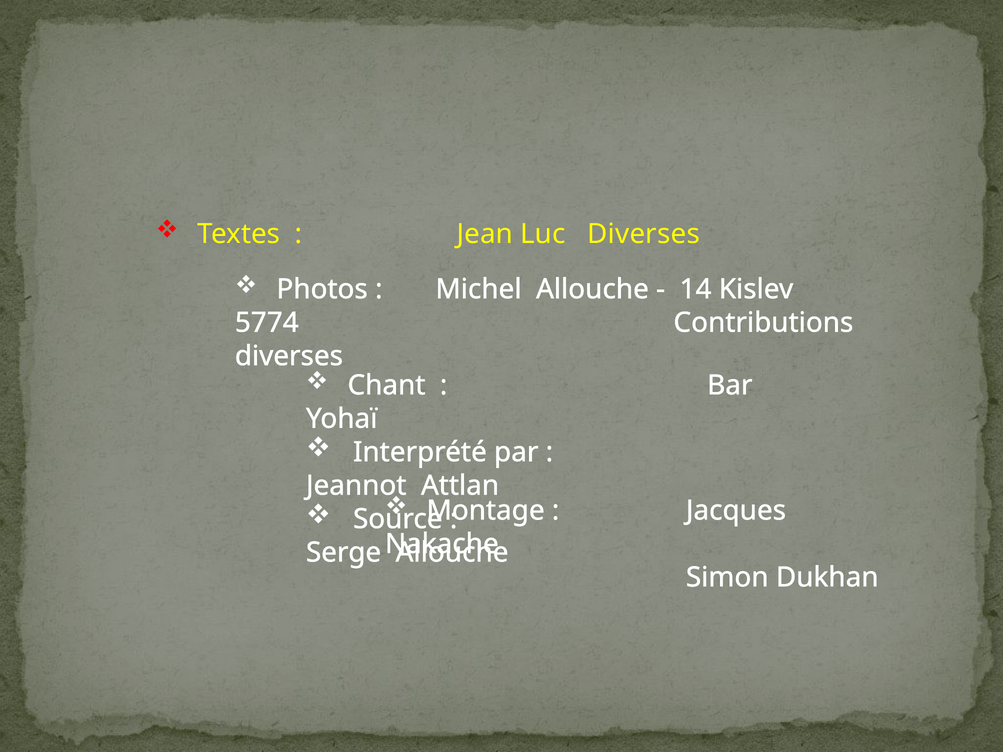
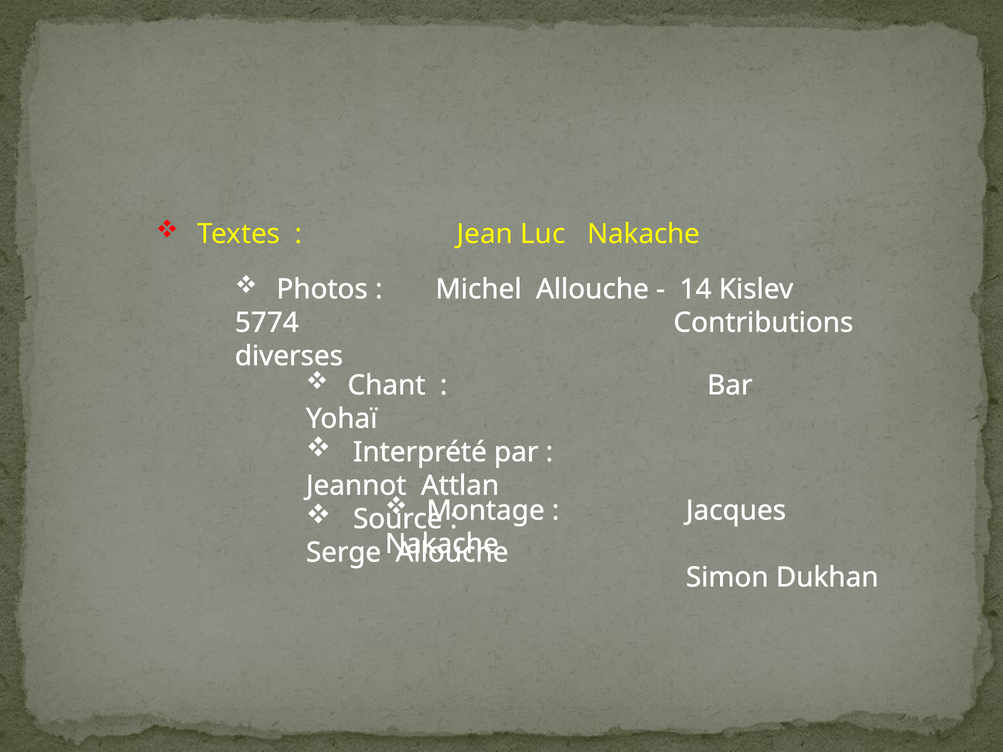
Luc Diverses: Diverses -> Nakache
